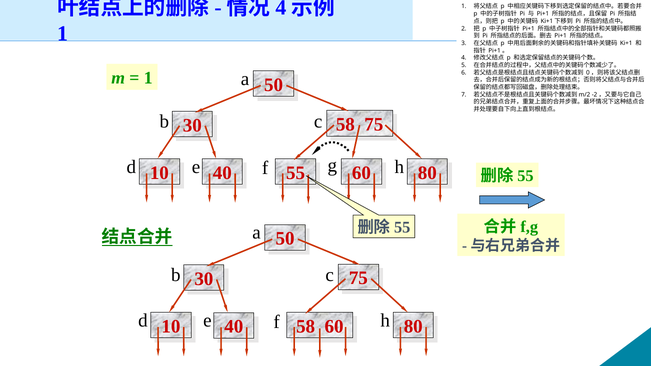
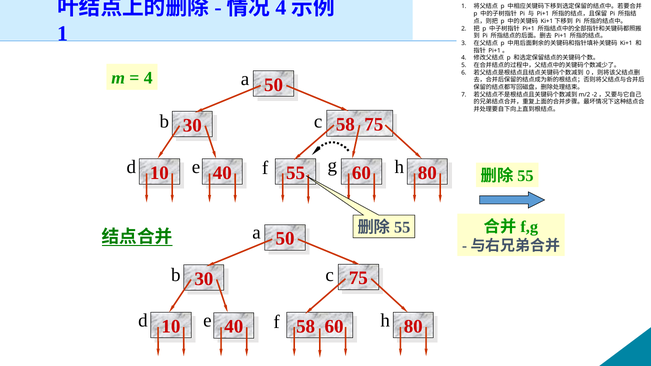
1 at (148, 78): 1 -> 4
